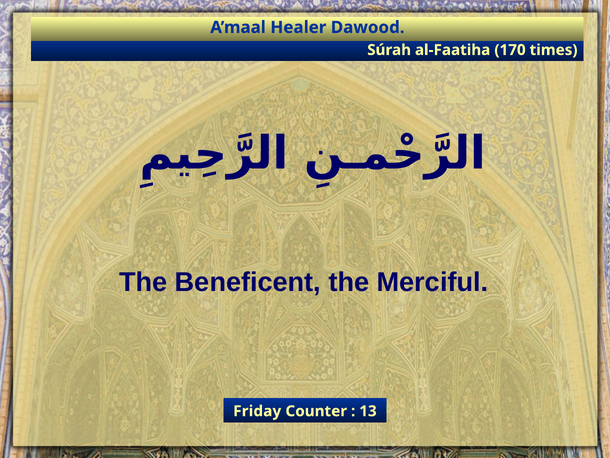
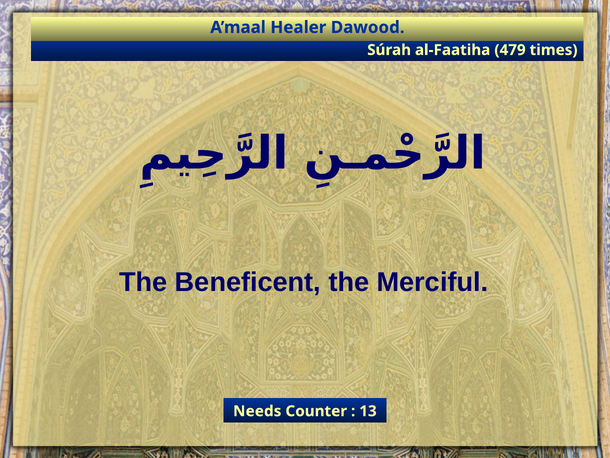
170: 170 -> 479
Friday: Friday -> Needs
